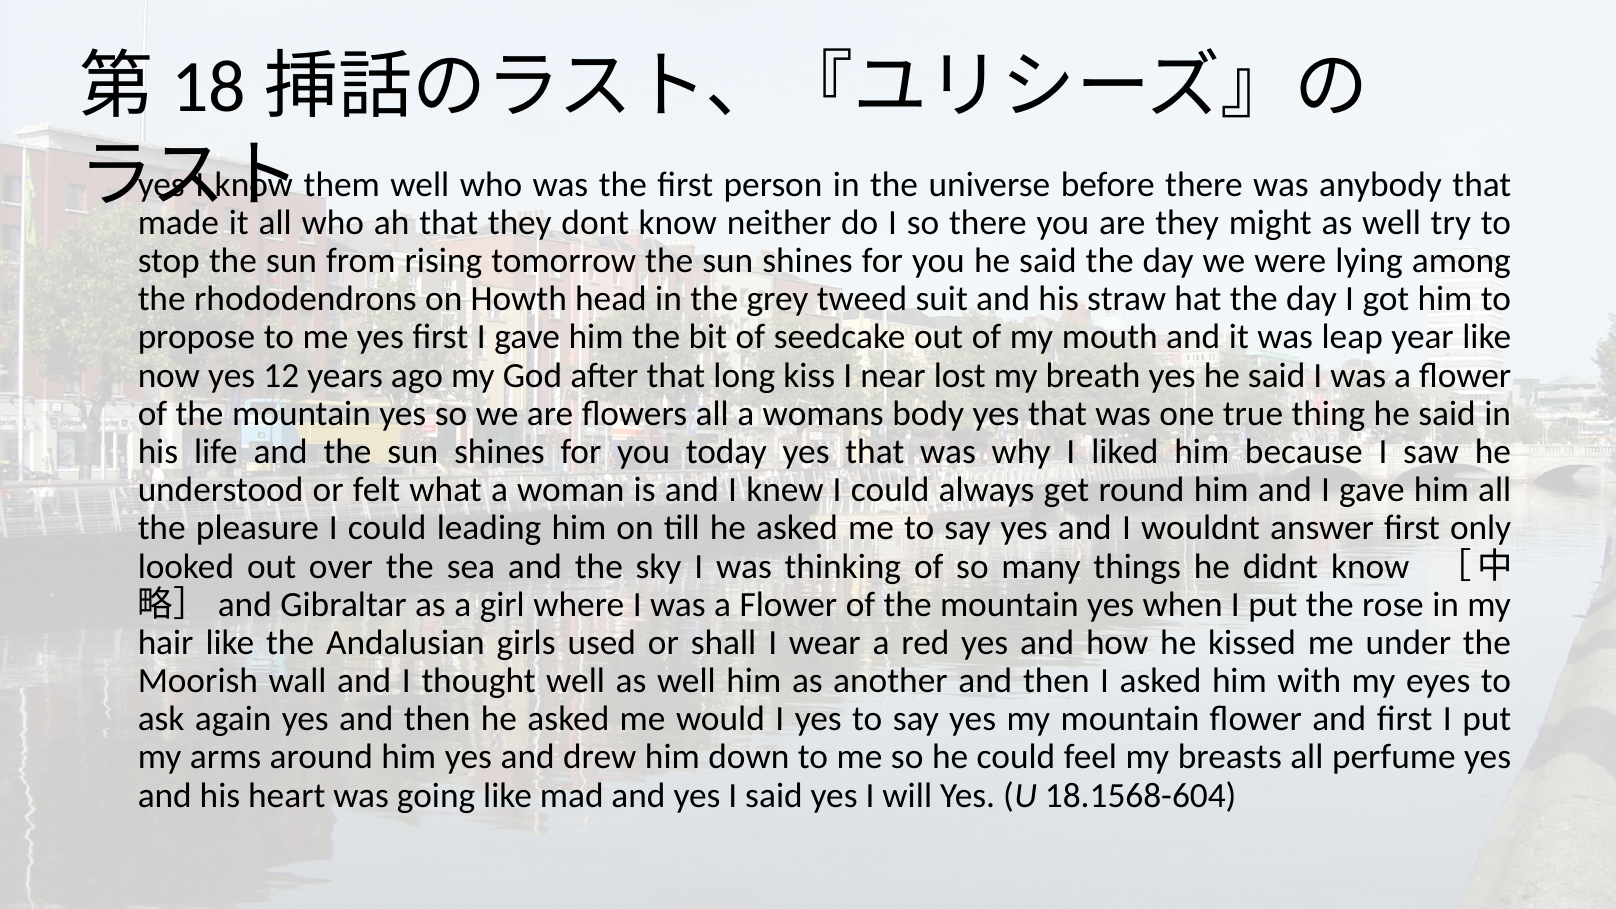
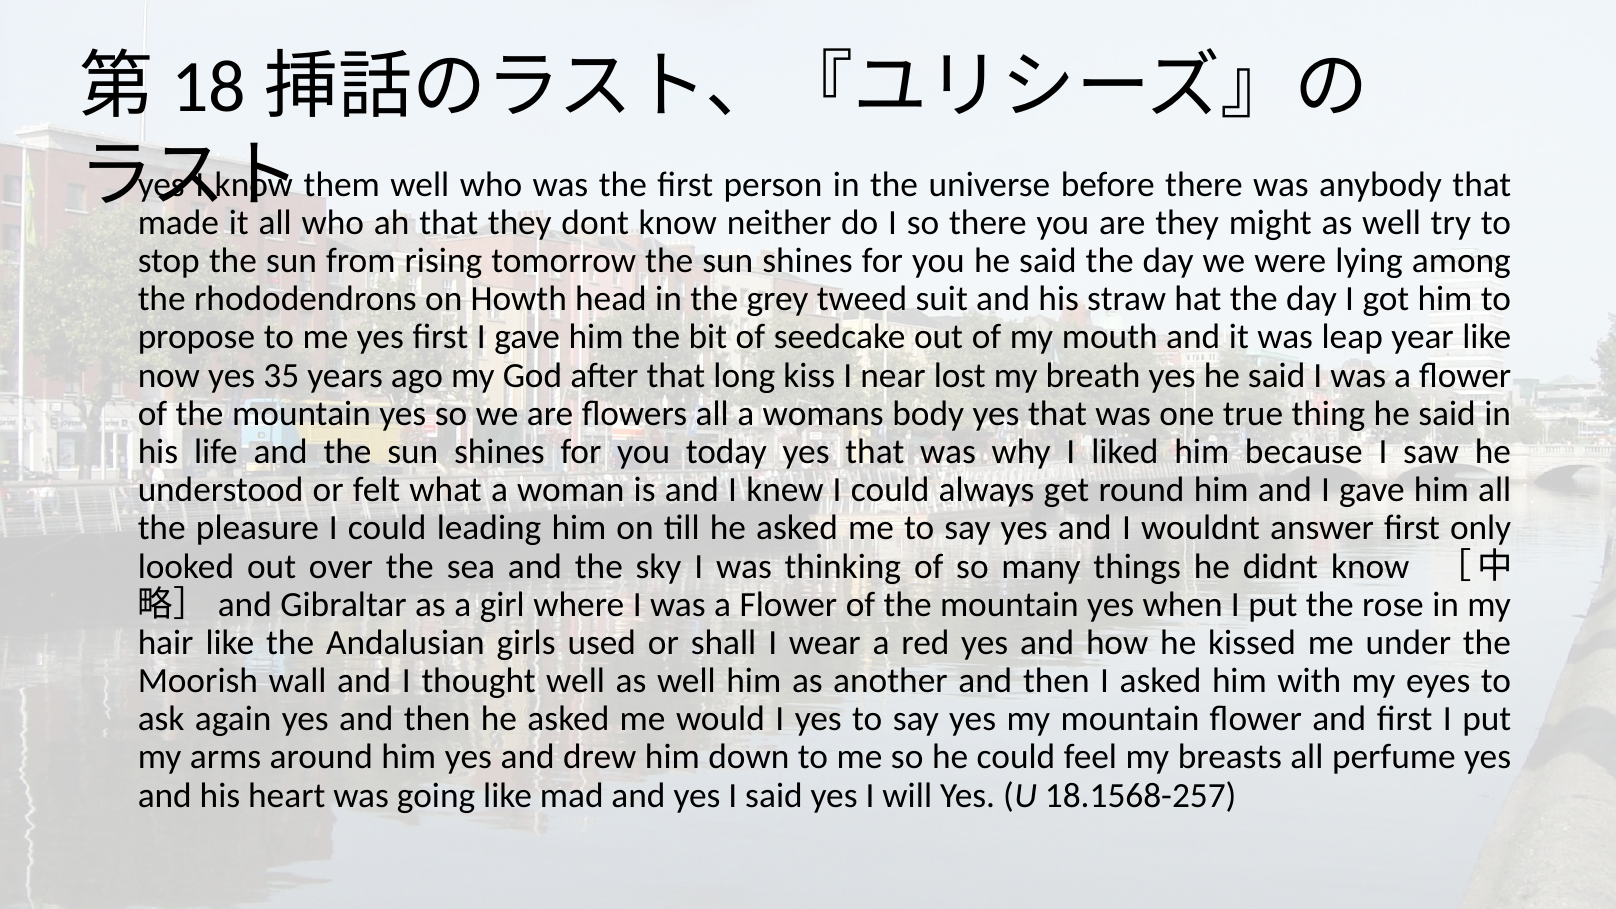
12: 12 -> 35
18.1568-604: 18.1568-604 -> 18.1568-257
